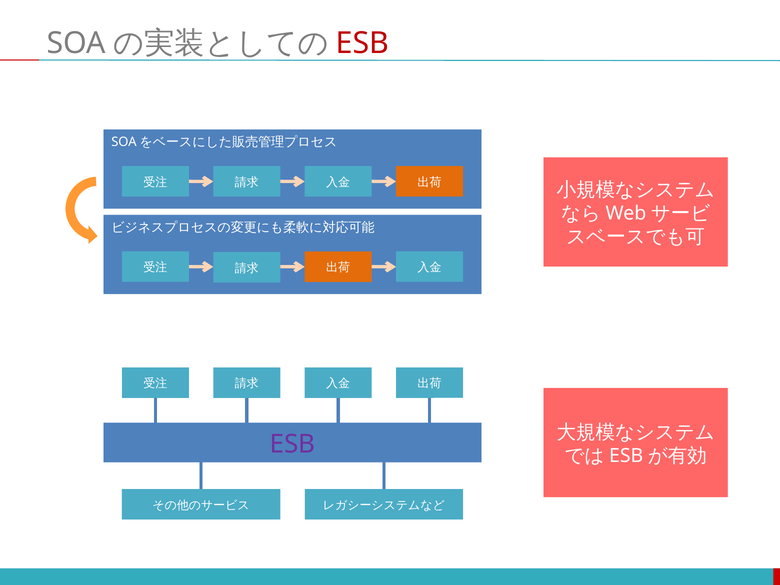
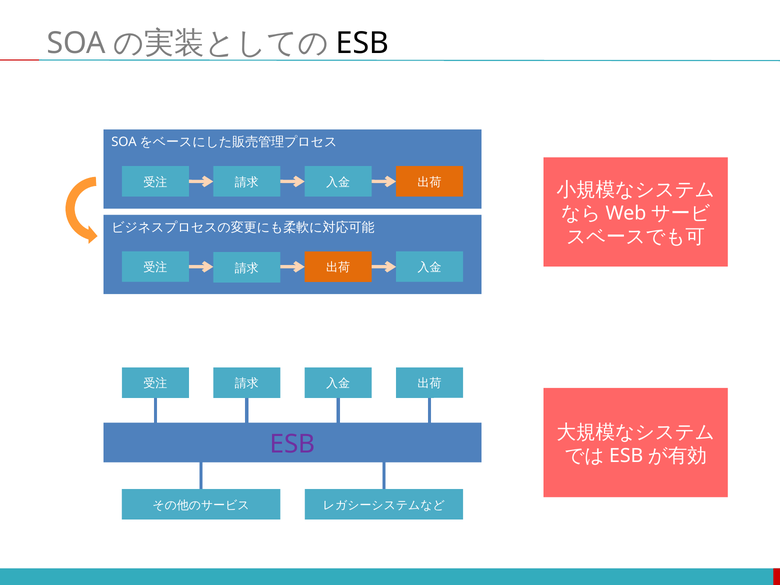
ESB at (363, 43) colour: red -> black
